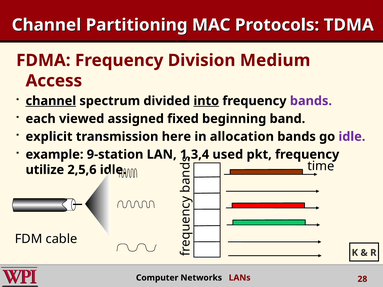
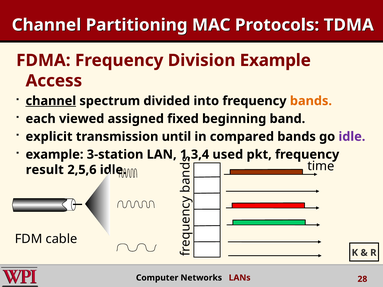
Division Medium: Medium -> Example
into underline: present -> none
bands at (311, 101) colour: purple -> orange
here: here -> until
allocation: allocation -> compared
9-station: 9-station -> 3-station
utilize: utilize -> result
